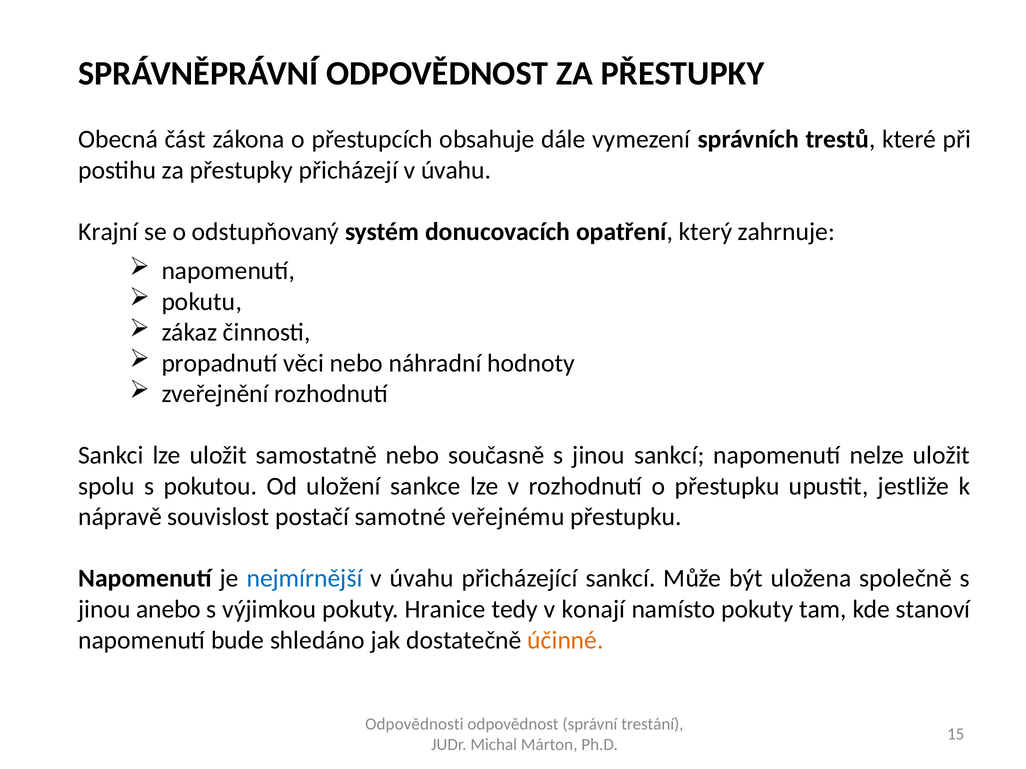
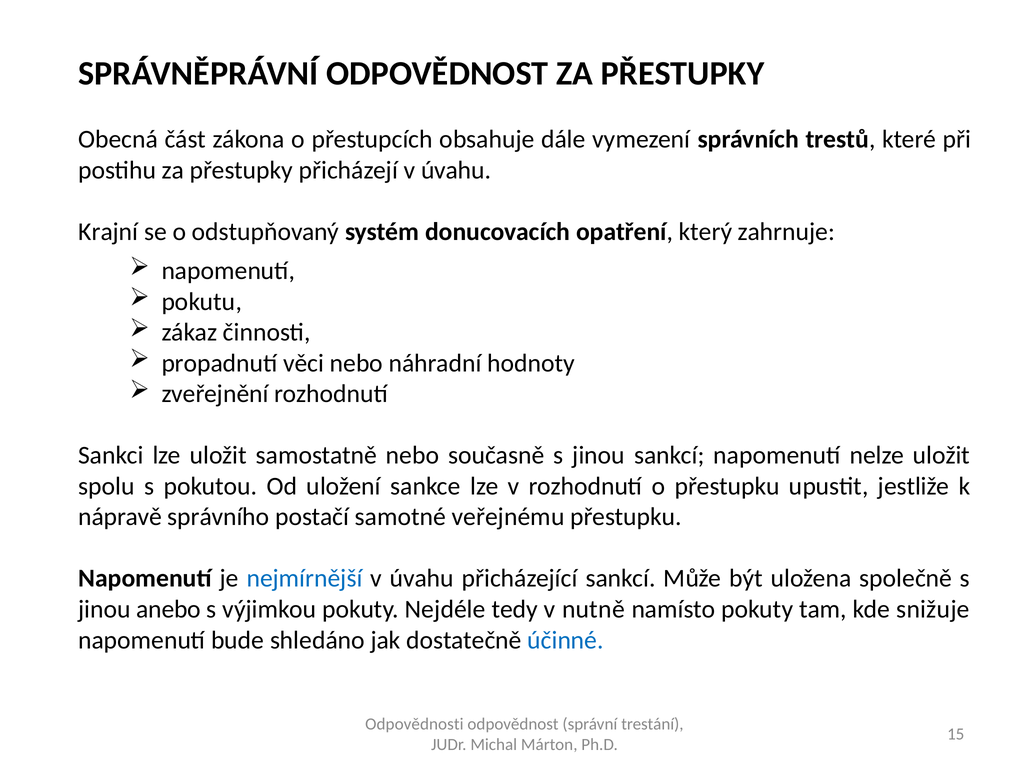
souvislost: souvislost -> správního
Hranice: Hranice -> Nejdéle
konají: konají -> nutně
stanoví: stanoví -> snižuje
účinné colour: orange -> blue
